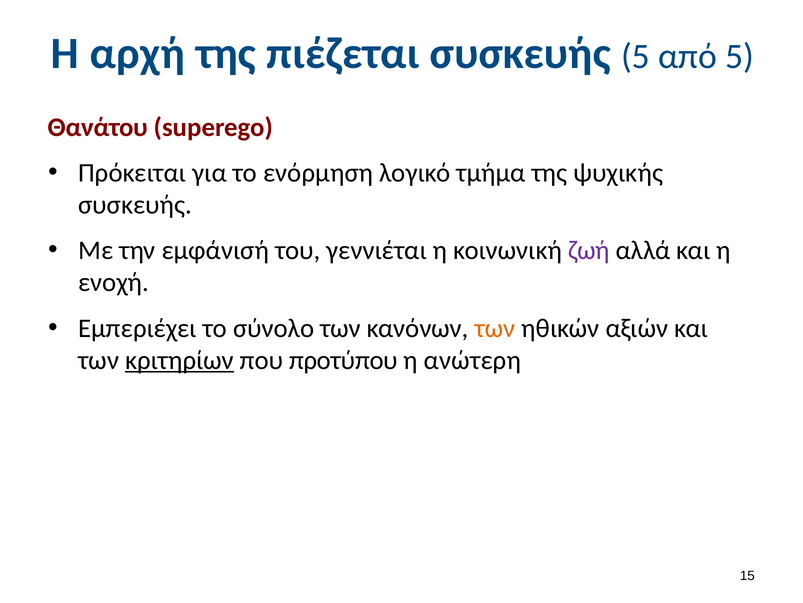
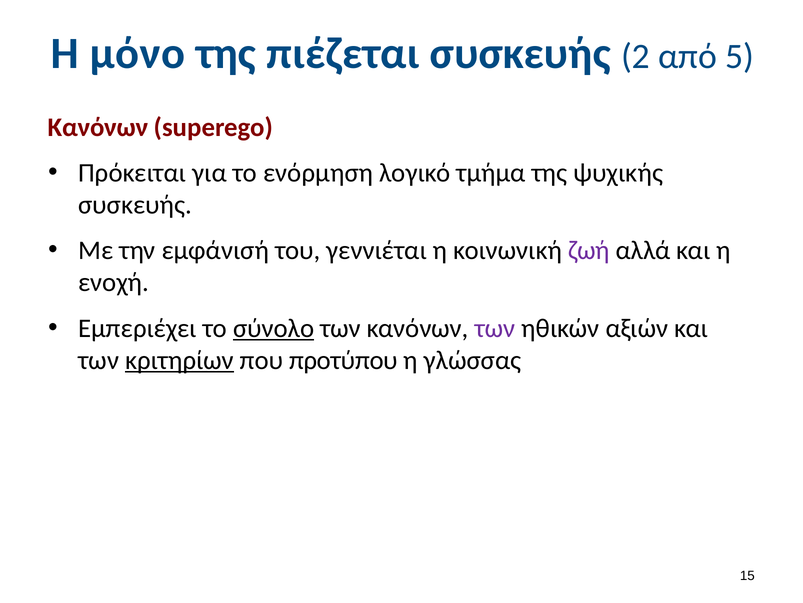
αρχή: αρχή -> μόνο
συσκευής 5: 5 -> 2
Θανάτου at (98, 127): Θανάτου -> Κανόνων
σύνολο underline: none -> present
των at (495, 328) colour: orange -> purple
ανώτερη: ανώτερη -> γλώσσας
